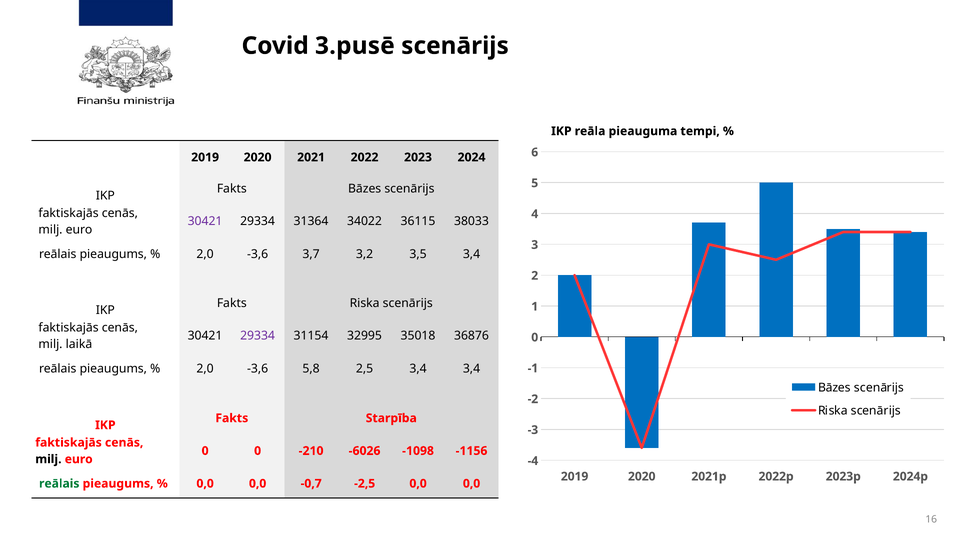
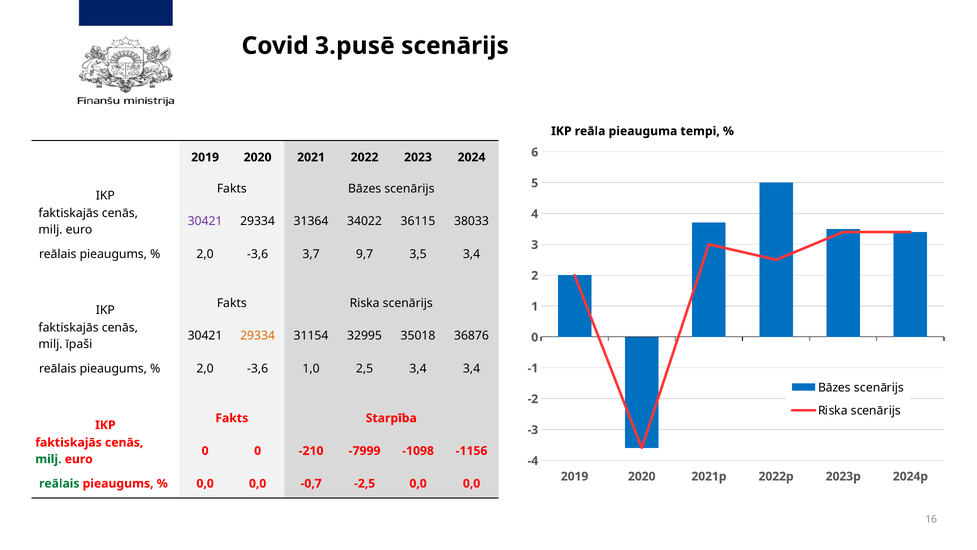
3,2: 3,2 -> 9,7
29334 at (258, 336) colour: purple -> orange
laikā: laikā -> īpaši
5,8: 5,8 -> 1,0
-6026: -6026 -> -7999
milj at (48, 459) colour: black -> green
